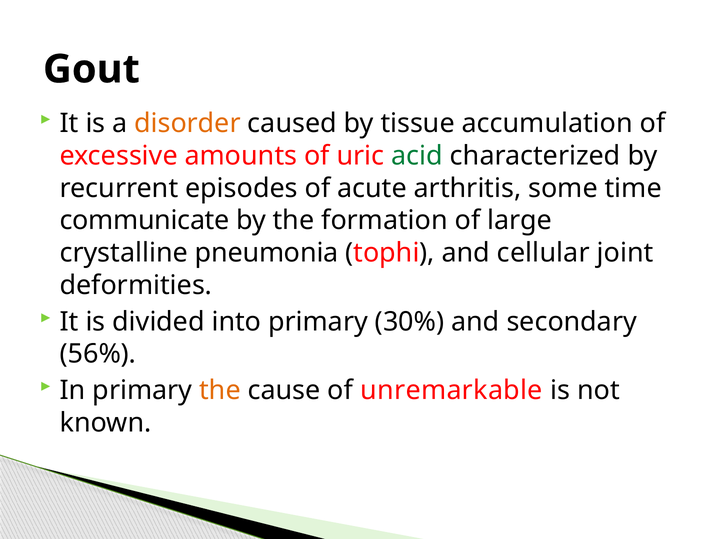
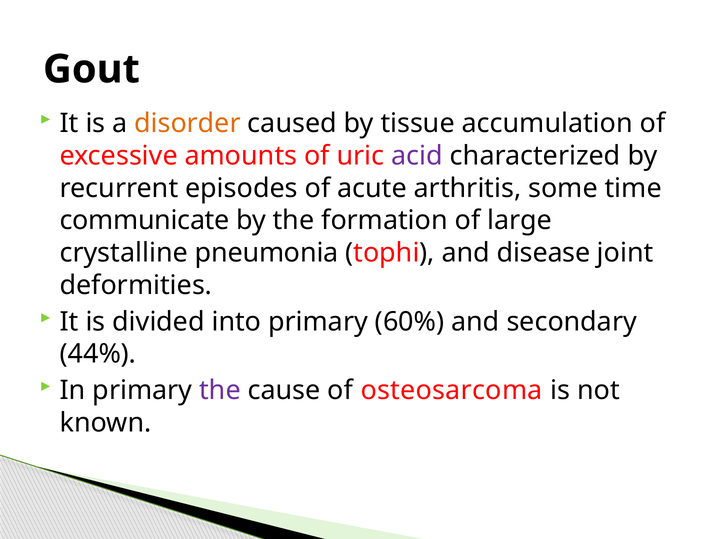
acid colour: green -> purple
cellular: cellular -> disease
30%: 30% -> 60%
56%: 56% -> 44%
the at (220, 390) colour: orange -> purple
unremarkable: unremarkable -> osteosarcoma
